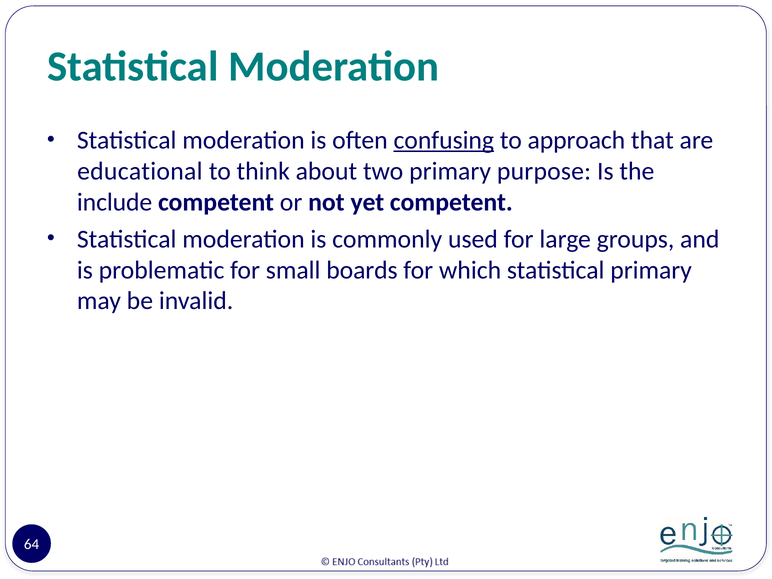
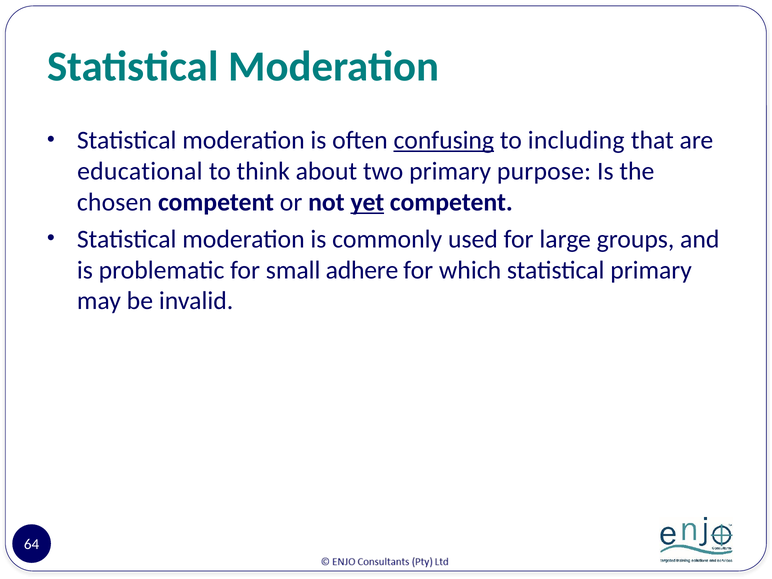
approach: approach -> including
include: include -> chosen
yet underline: none -> present
boards: boards -> adhere
